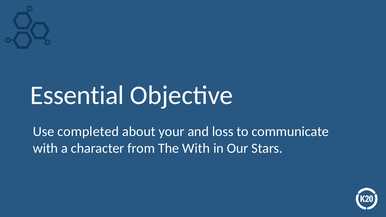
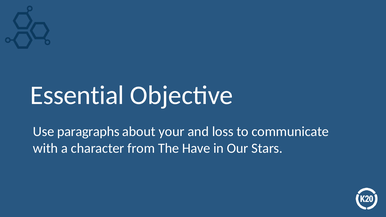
completed: completed -> paragraphs
The With: With -> Have
